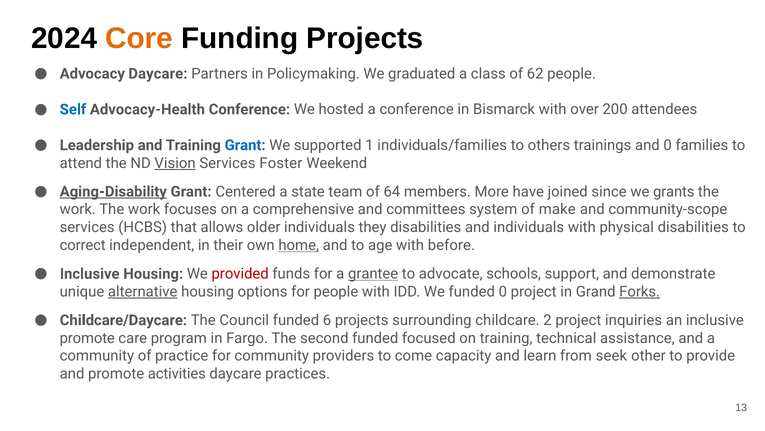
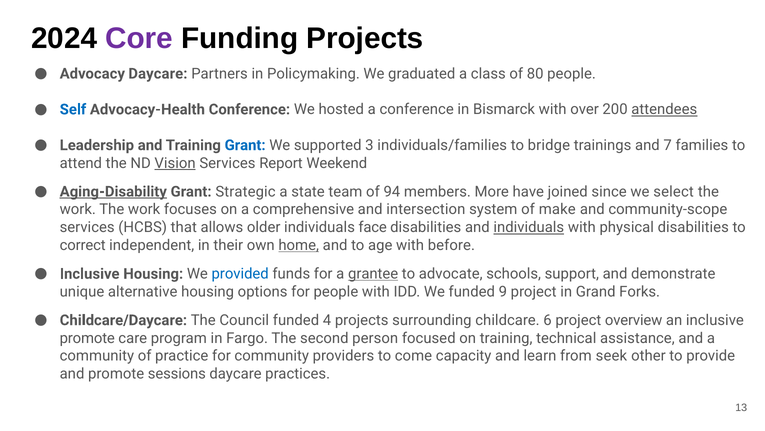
Core colour: orange -> purple
62: 62 -> 80
attendees underline: none -> present
1: 1 -> 3
others: others -> bridge
and 0: 0 -> 7
Foster: Foster -> Report
Centered: Centered -> Strategic
64: 64 -> 94
grants: grants -> select
committees: committees -> intersection
they: they -> face
individuals at (529, 227) underline: none -> present
provided colour: red -> blue
alternative underline: present -> none
funded 0: 0 -> 9
Forks underline: present -> none
6: 6 -> 4
2: 2 -> 6
inquiries: inquiries -> overview
second funded: funded -> person
activities: activities -> sessions
